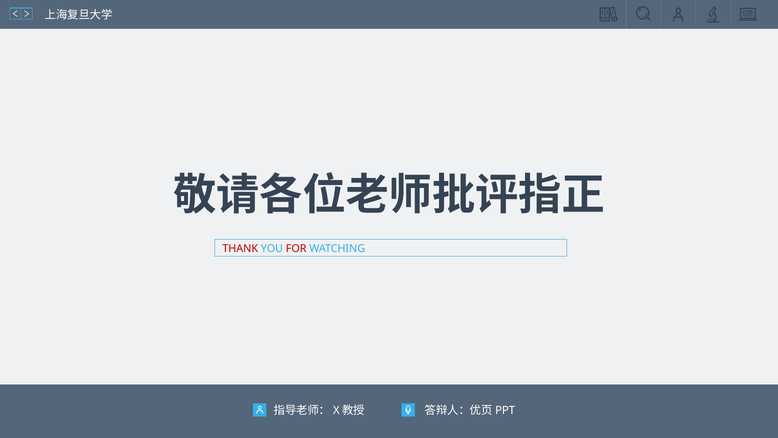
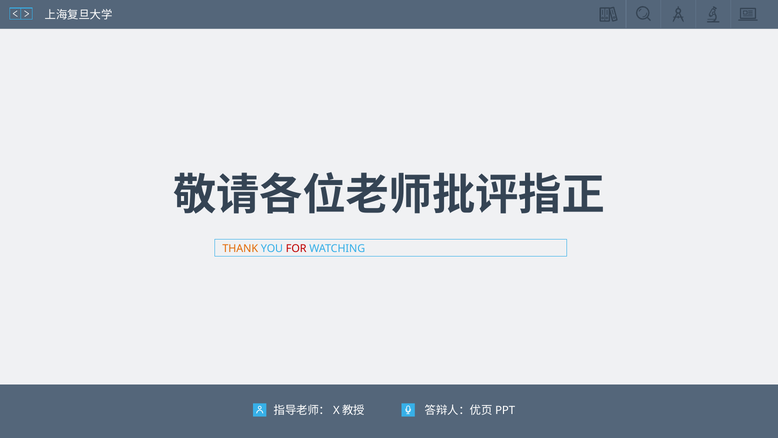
THANK colour: red -> orange
